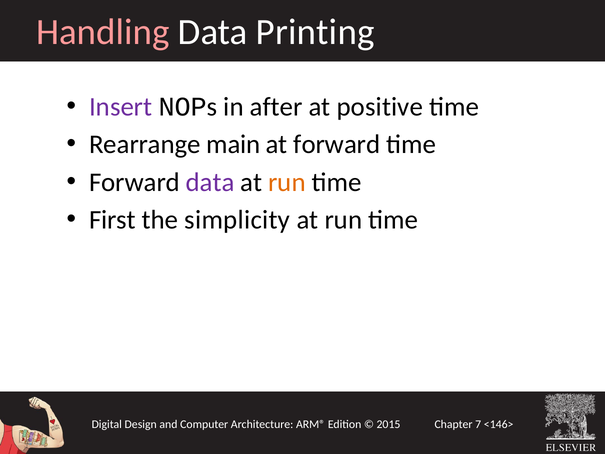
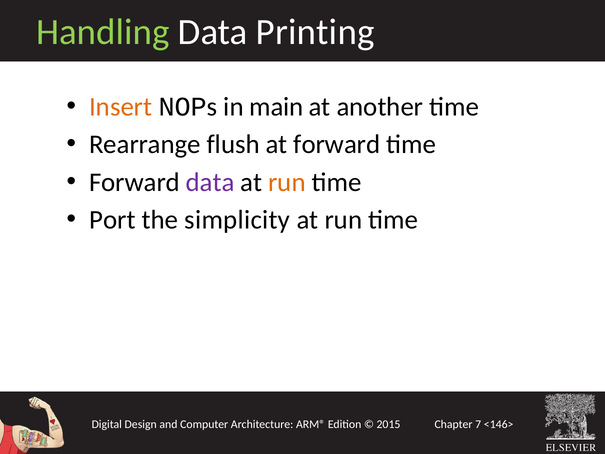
Handling colour: pink -> light green
Insert colour: purple -> orange
after: after -> main
positive: positive -> another
main: main -> flush
First: First -> Port
